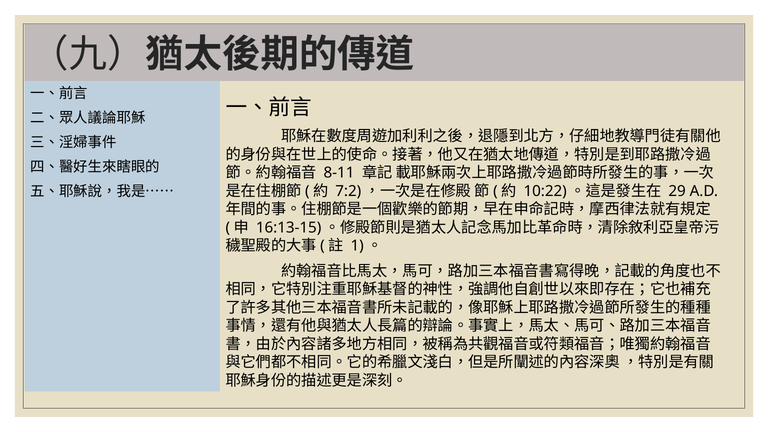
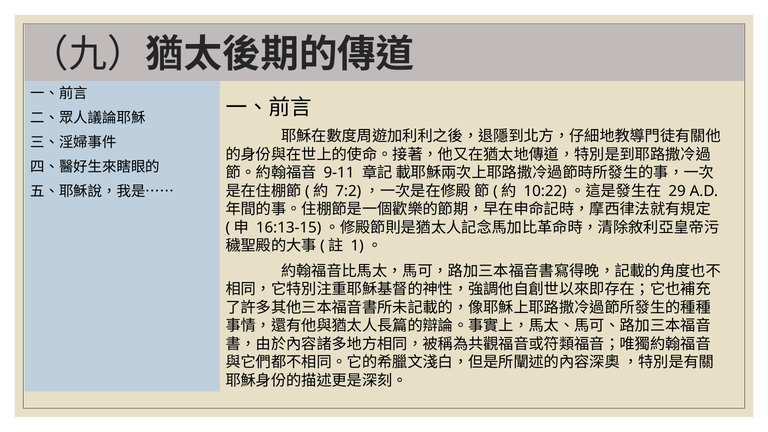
8-11: 8-11 -> 9-11
